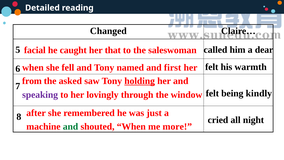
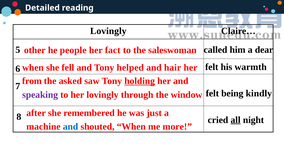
Changed at (108, 31): Changed -> Lovingly
facial: facial -> other
caught: caught -> people
that: that -> fact
named: named -> helped
first: first -> hair
all underline: none -> present
and at (71, 126) colour: green -> blue
